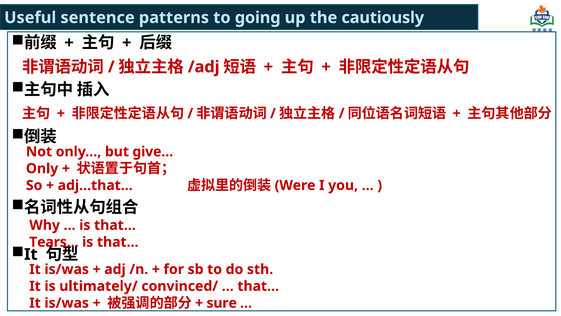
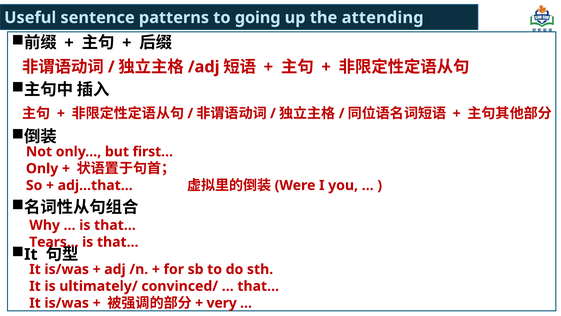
cautiously: cautiously -> attending
give…: give… -> first…
sure: sure -> very
